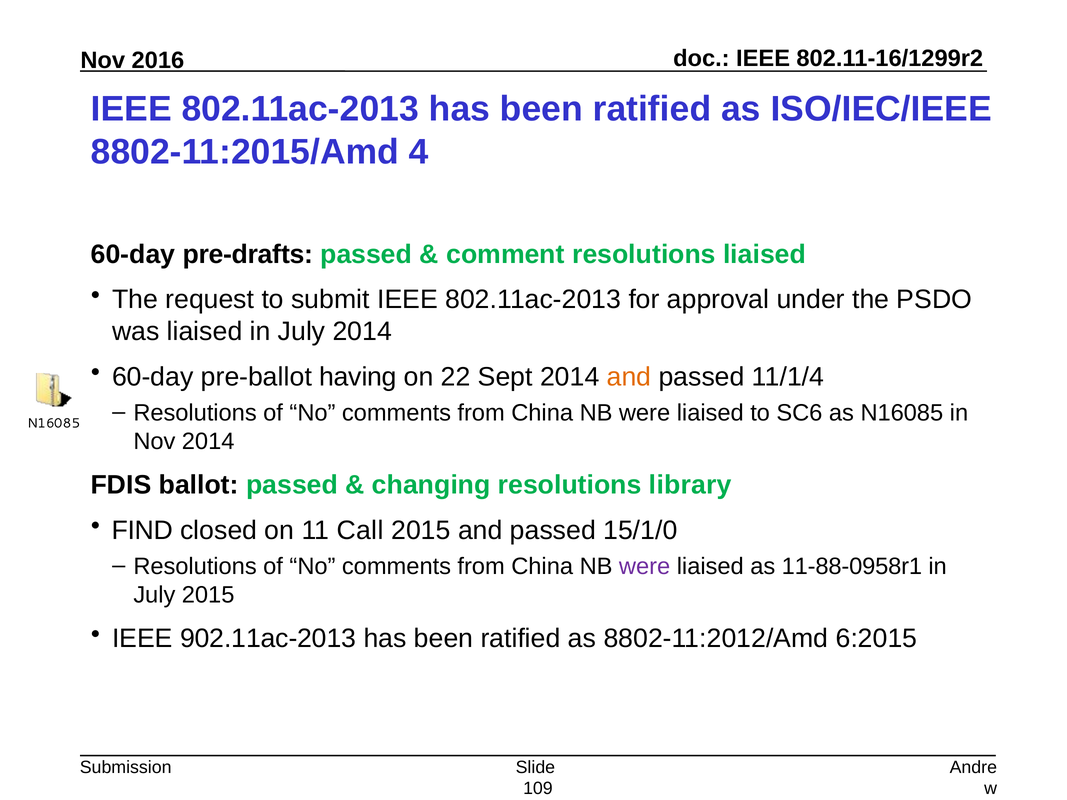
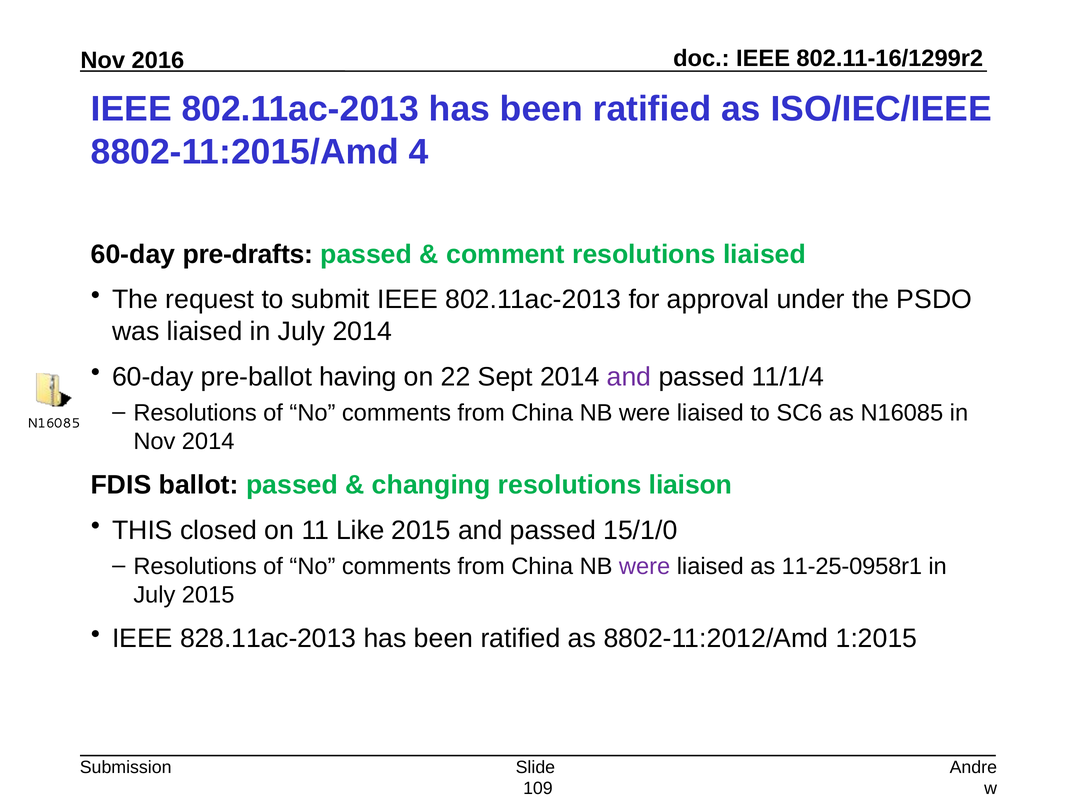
and at (629, 377) colour: orange -> purple
library: library -> liaison
FIND: FIND -> THIS
Call: Call -> Like
11-88-0958r1: 11-88-0958r1 -> 11-25-0958r1
902.11ac-2013: 902.11ac-2013 -> 828.11ac-2013
6:2015: 6:2015 -> 1:2015
